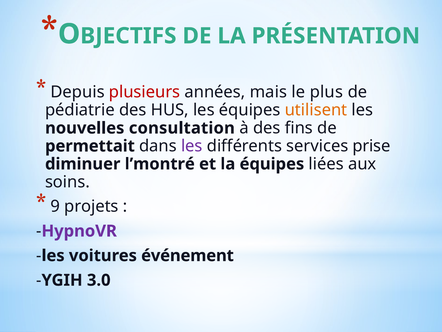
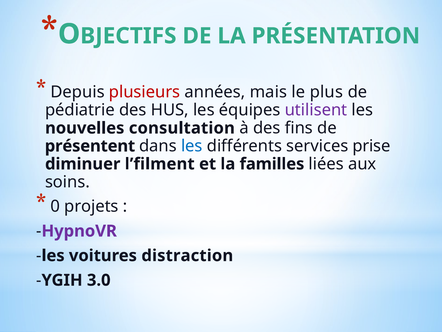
utilisent colour: orange -> purple
permettait: permettait -> présentent
les at (192, 146) colour: purple -> blue
l’montré: l’montré -> l’filment
la équipes: équipes -> familles
9: 9 -> 0
événement: événement -> distraction
